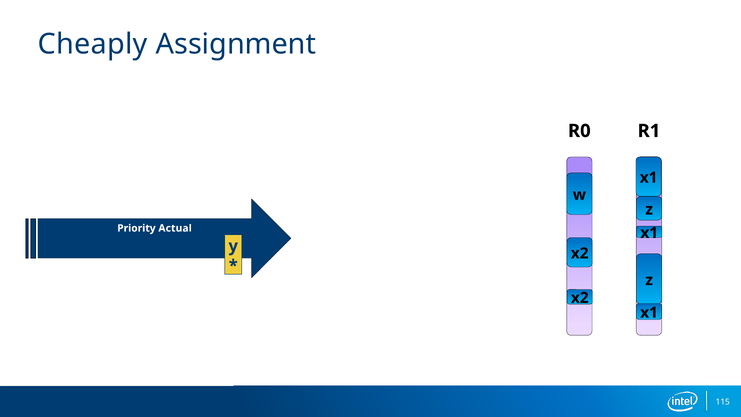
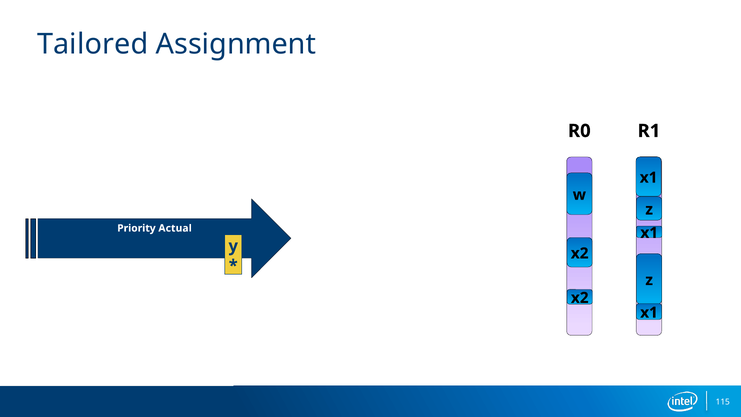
Cheaply: Cheaply -> Tailored
